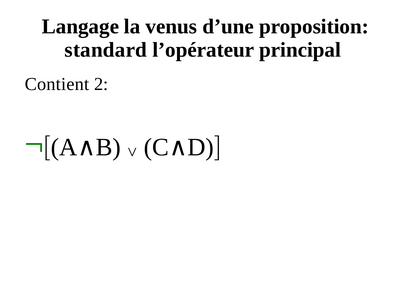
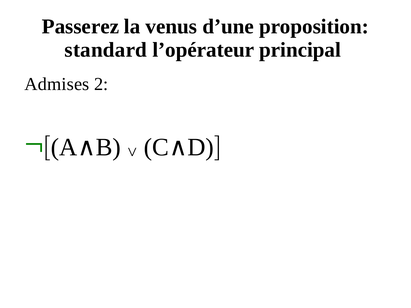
Langage: Langage -> Passerez
Contient: Contient -> Admises
